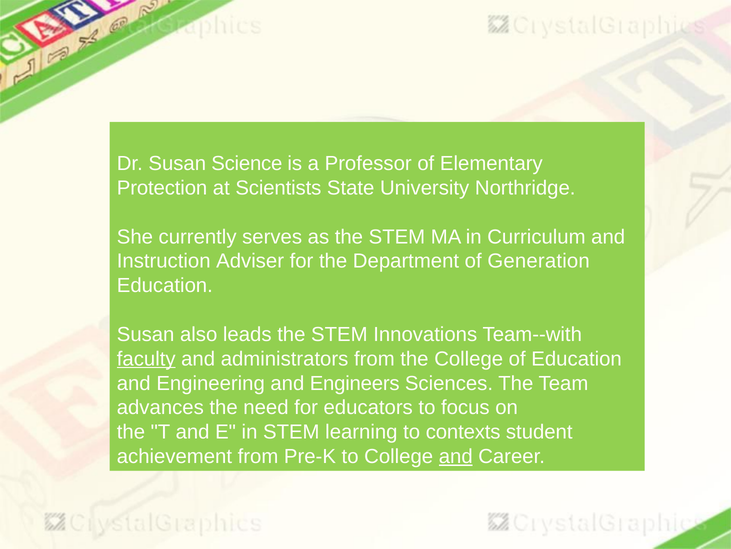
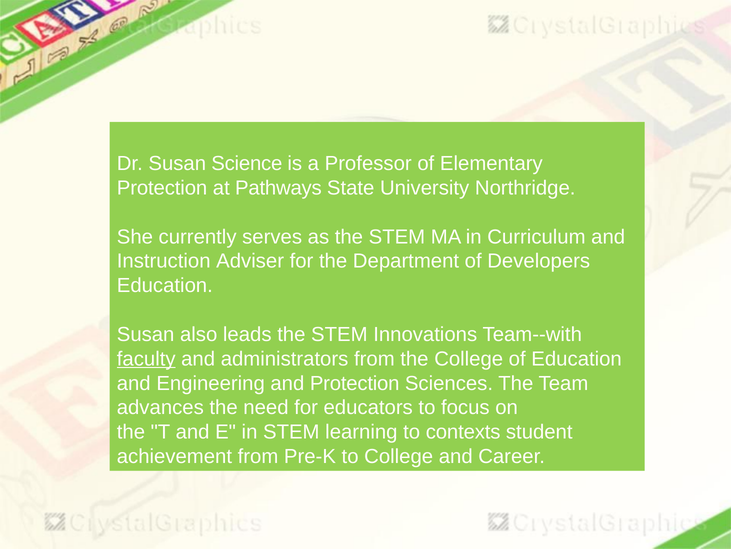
Scientists: Scientists -> Pathways
Generation: Generation -> Developers
and Engineers: Engineers -> Protection
and at (456, 456) underline: present -> none
